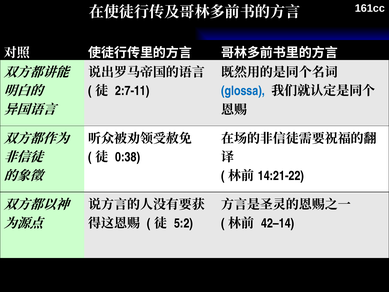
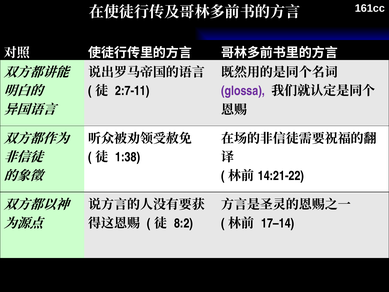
glossa colour: blue -> purple
0:38: 0:38 -> 1:38
5:2: 5:2 -> 8:2
42–14: 42–14 -> 17–14
